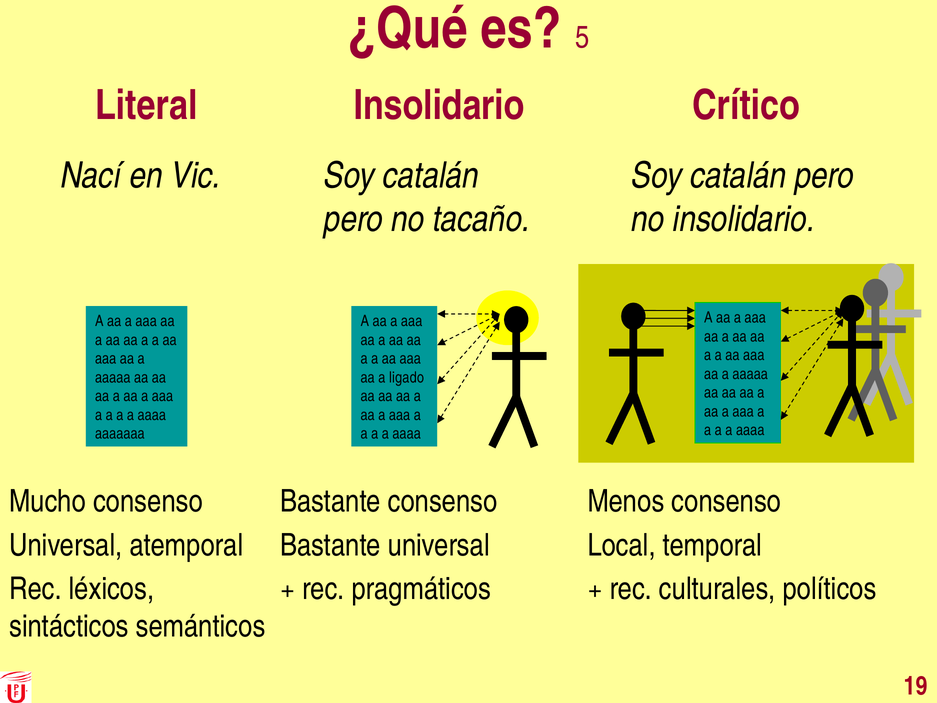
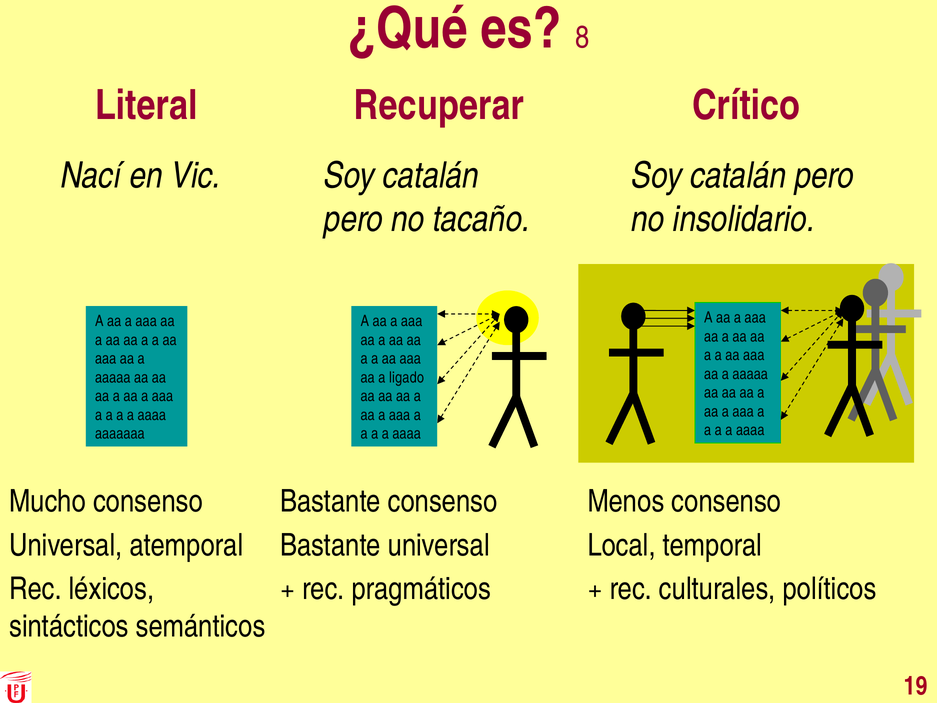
5: 5 -> 8
Literal Insolidario: Insolidario -> Recuperar
